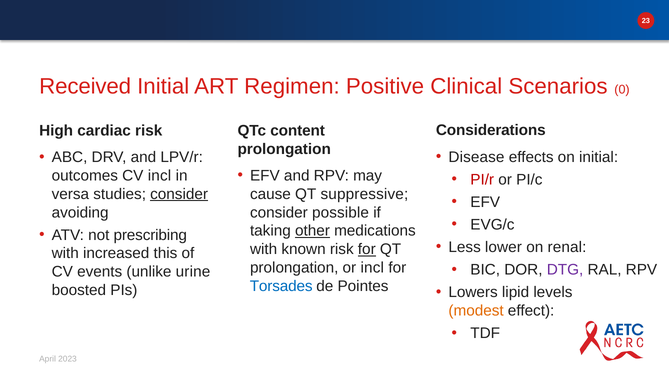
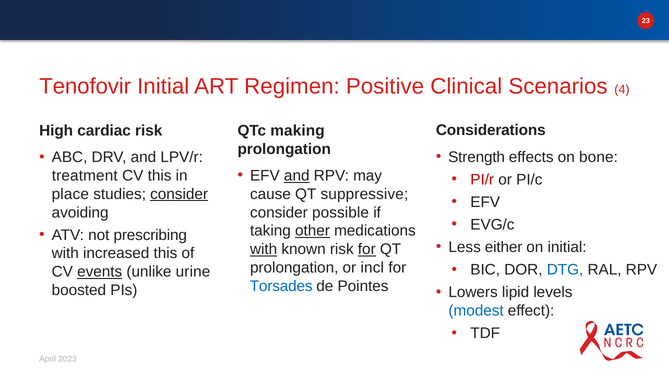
Received: Received -> Tenofovir
0: 0 -> 4
content: content -> making
Disease: Disease -> Strength
on initial: initial -> bone
and at (297, 176) underline: none -> present
outcomes: outcomes -> treatment
CV incl: incl -> this
versa: versa -> place
lower: lower -> either
on renal: renal -> initial
with at (264, 250) underline: none -> present
DTG colour: purple -> blue
events underline: none -> present
modest colour: orange -> blue
